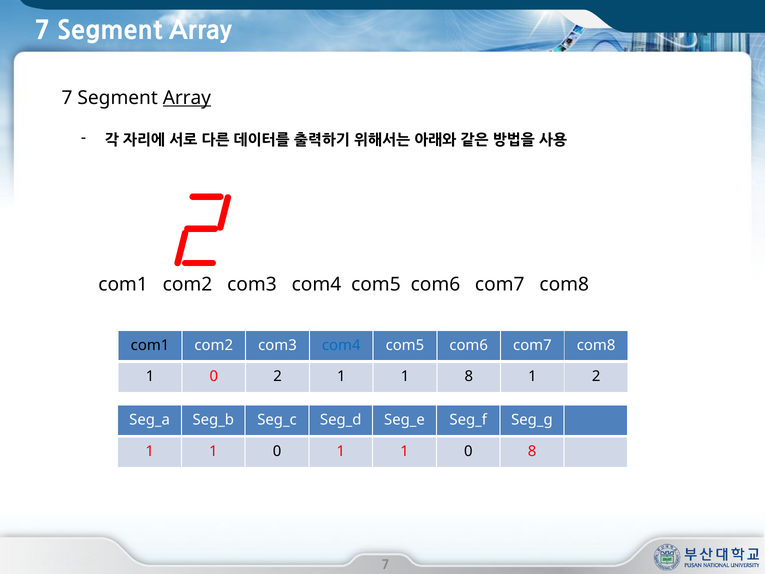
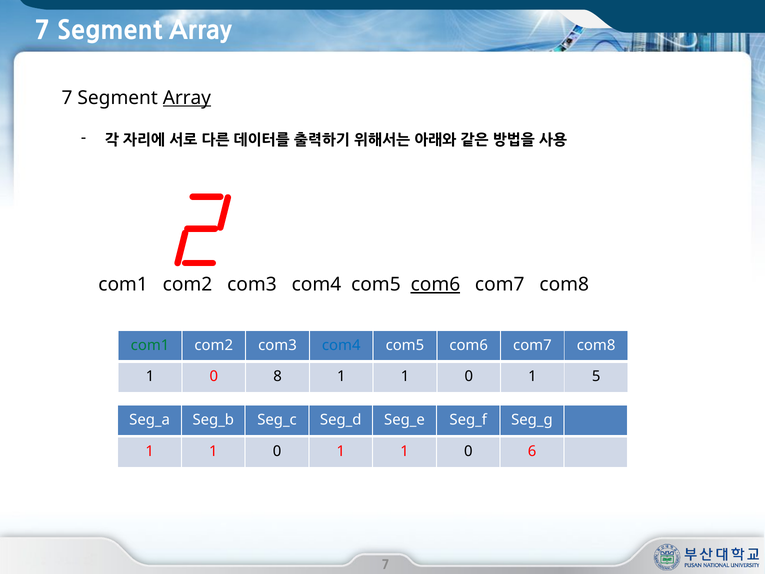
com6 at (435, 284) underline: none -> present
com1 at (150, 345) colour: black -> green
0 2: 2 -> 8
8 at (469, 376): 8 -> 0
1 2: 2 -> 5
0 8: 8 -> 6
